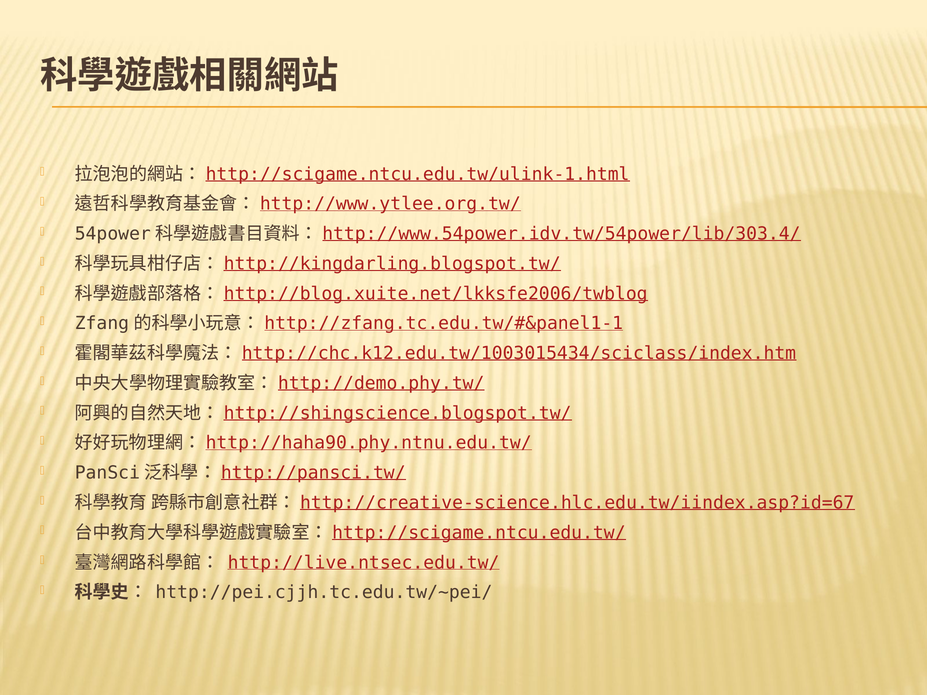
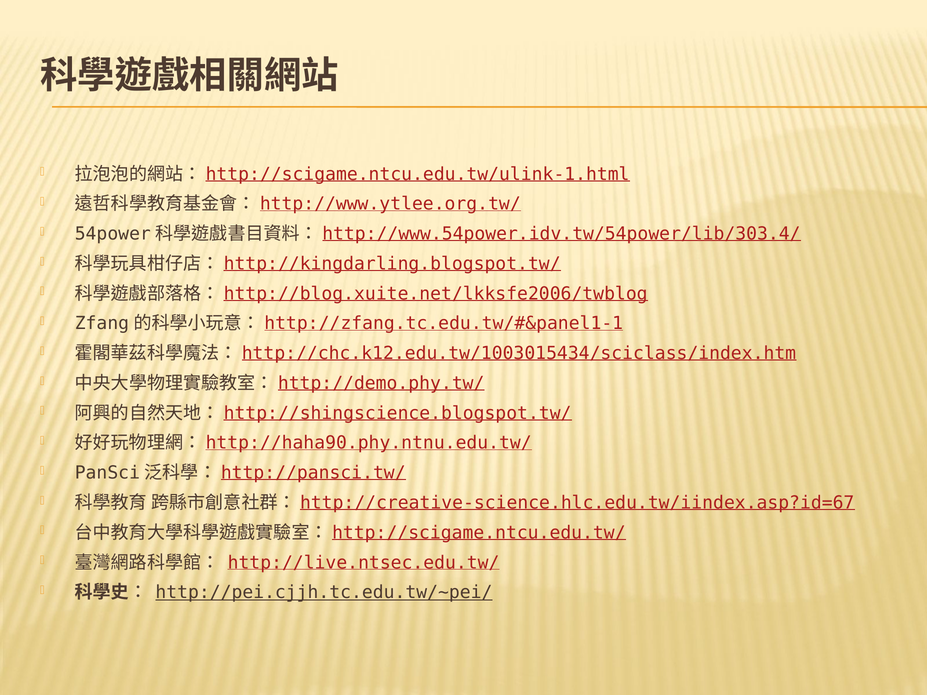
http://pei.cjjh.tc.edu.tw/~pei/ underline: none -> present
